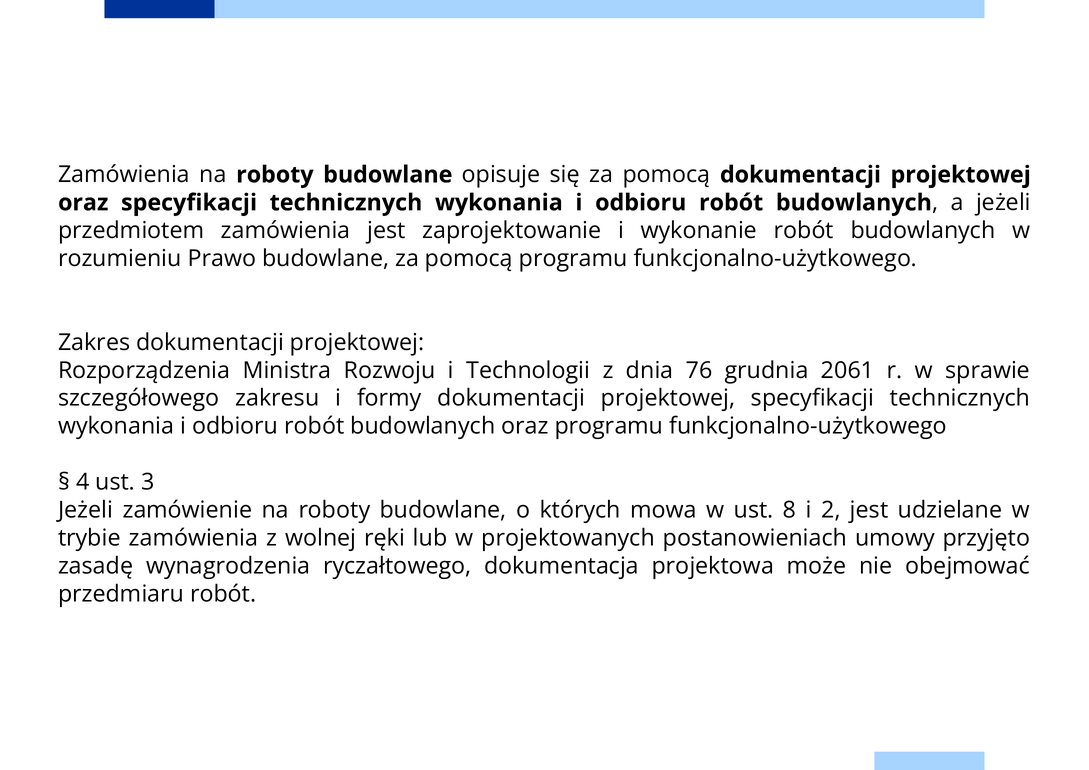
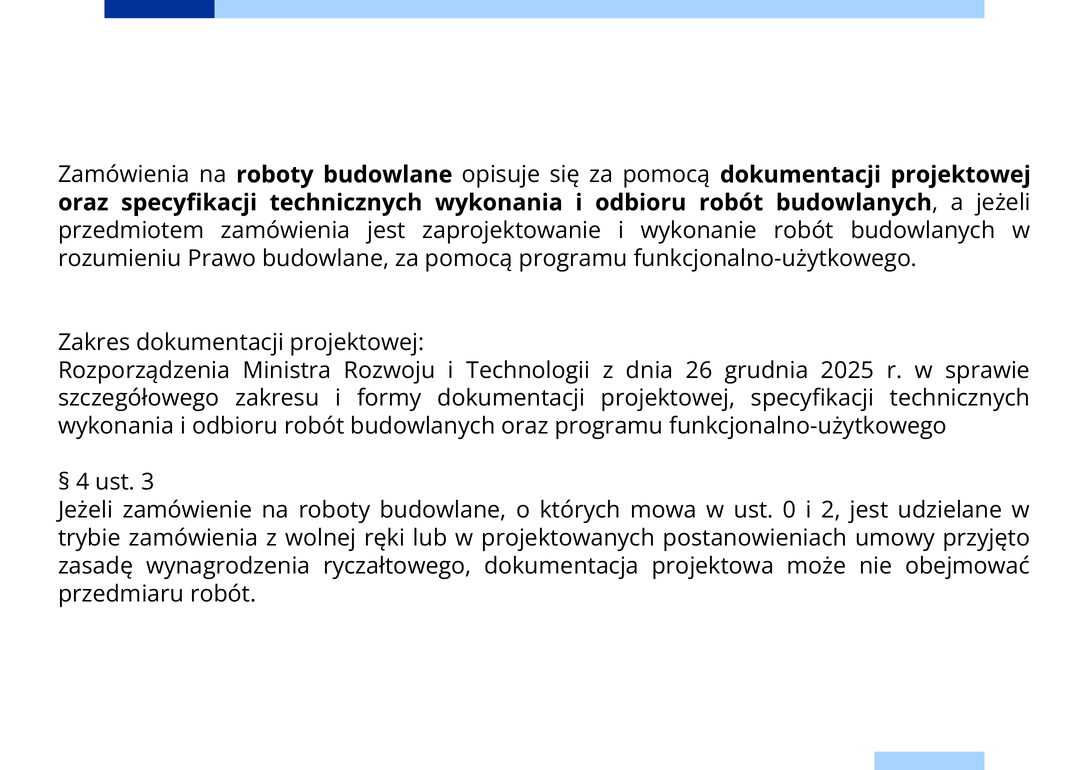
76: 76 -> 26
2061: 2061 -> 2025
8: 8 -> 0
